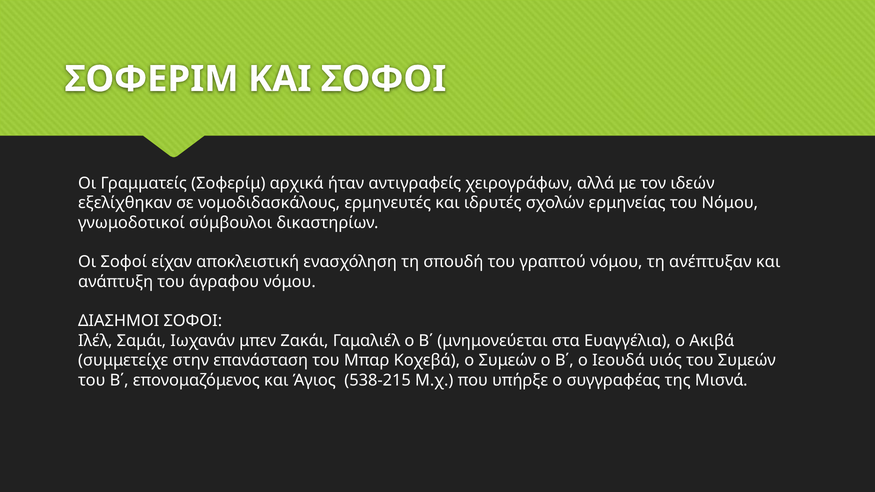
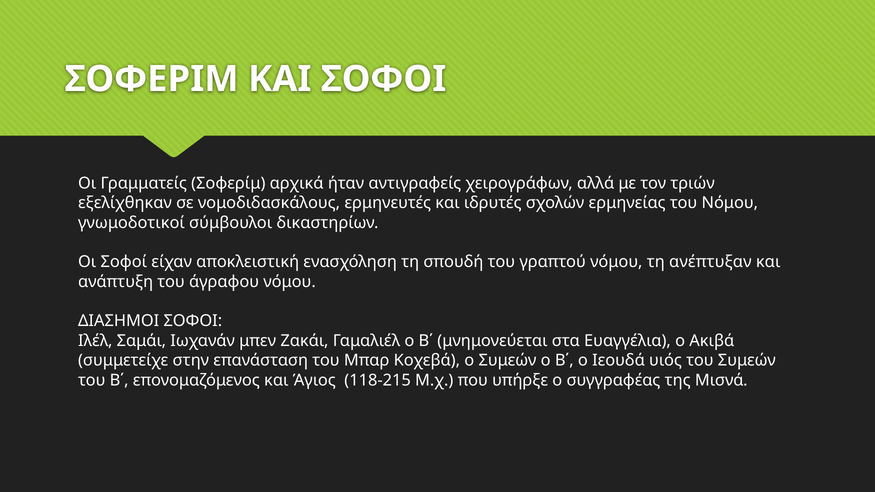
ιδεών: ιδεών -> τριών
538-215: 538-215 -> 118-215
